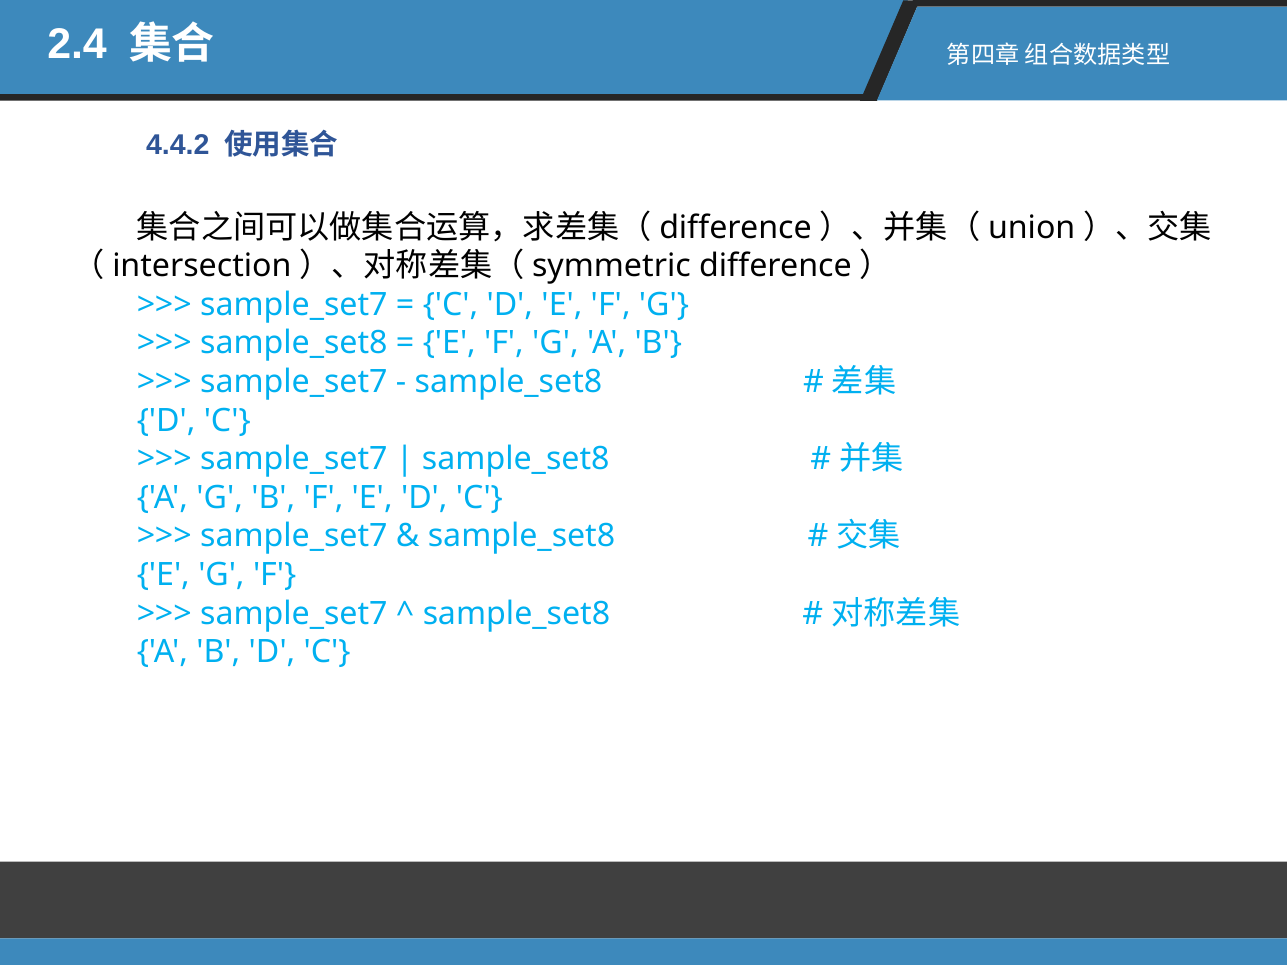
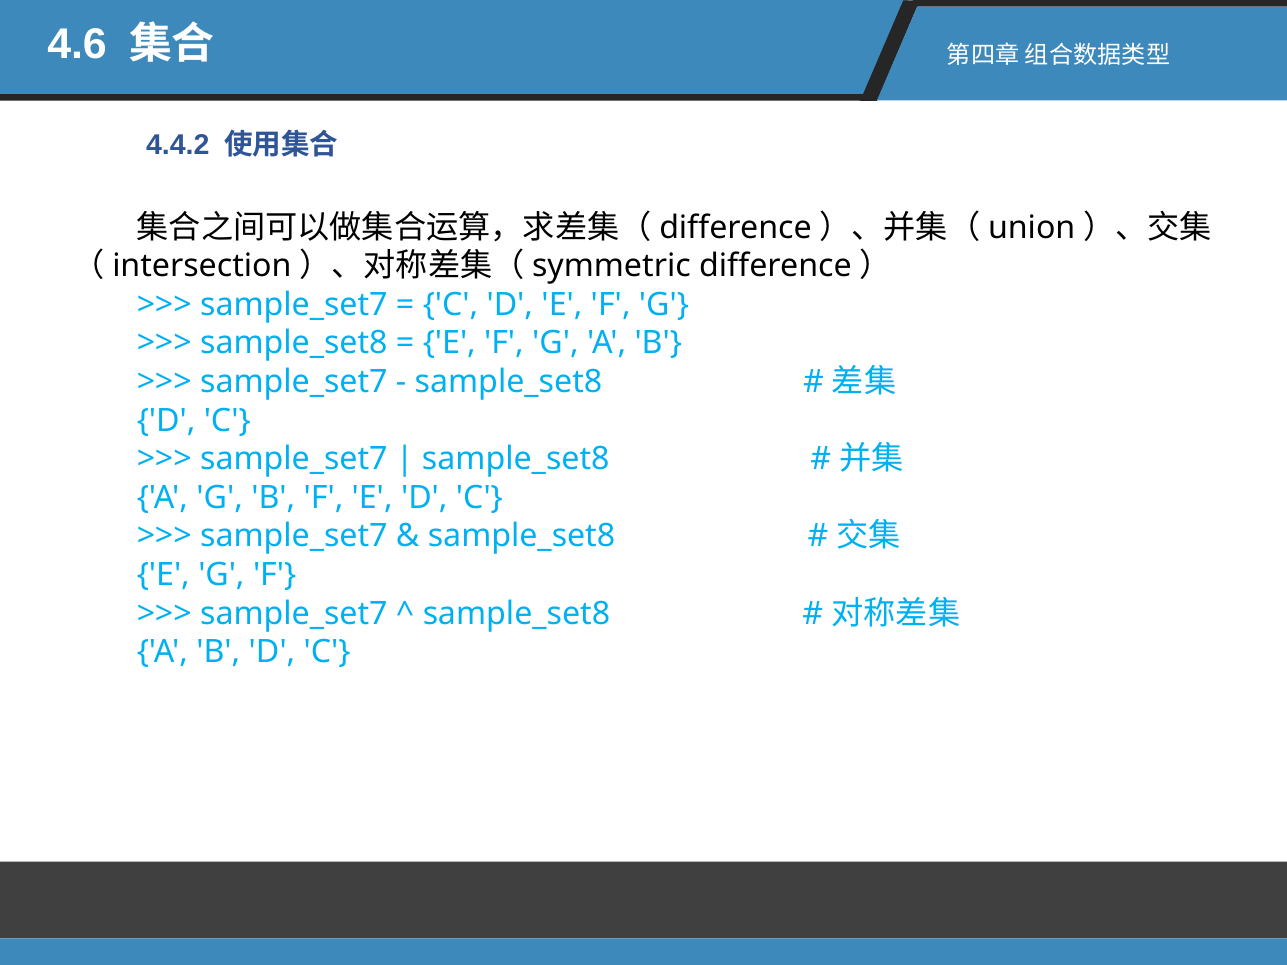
2.4: 2.4 -> 4.6
